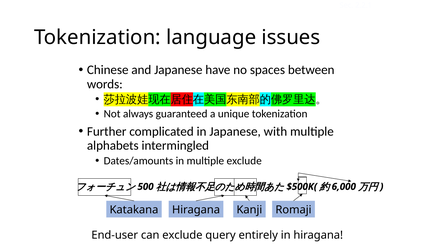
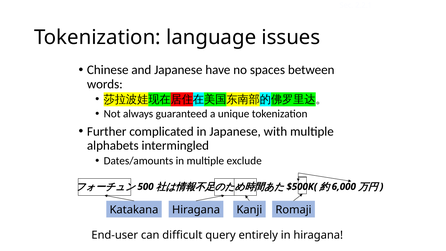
can exclude: exclude -> difficult
